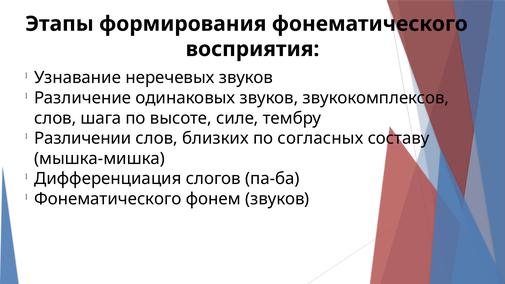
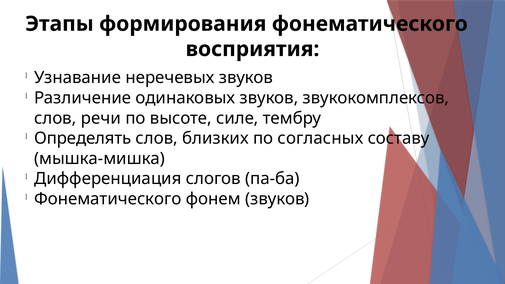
шага: шага -> речи
Различении: Различении -> Определять
